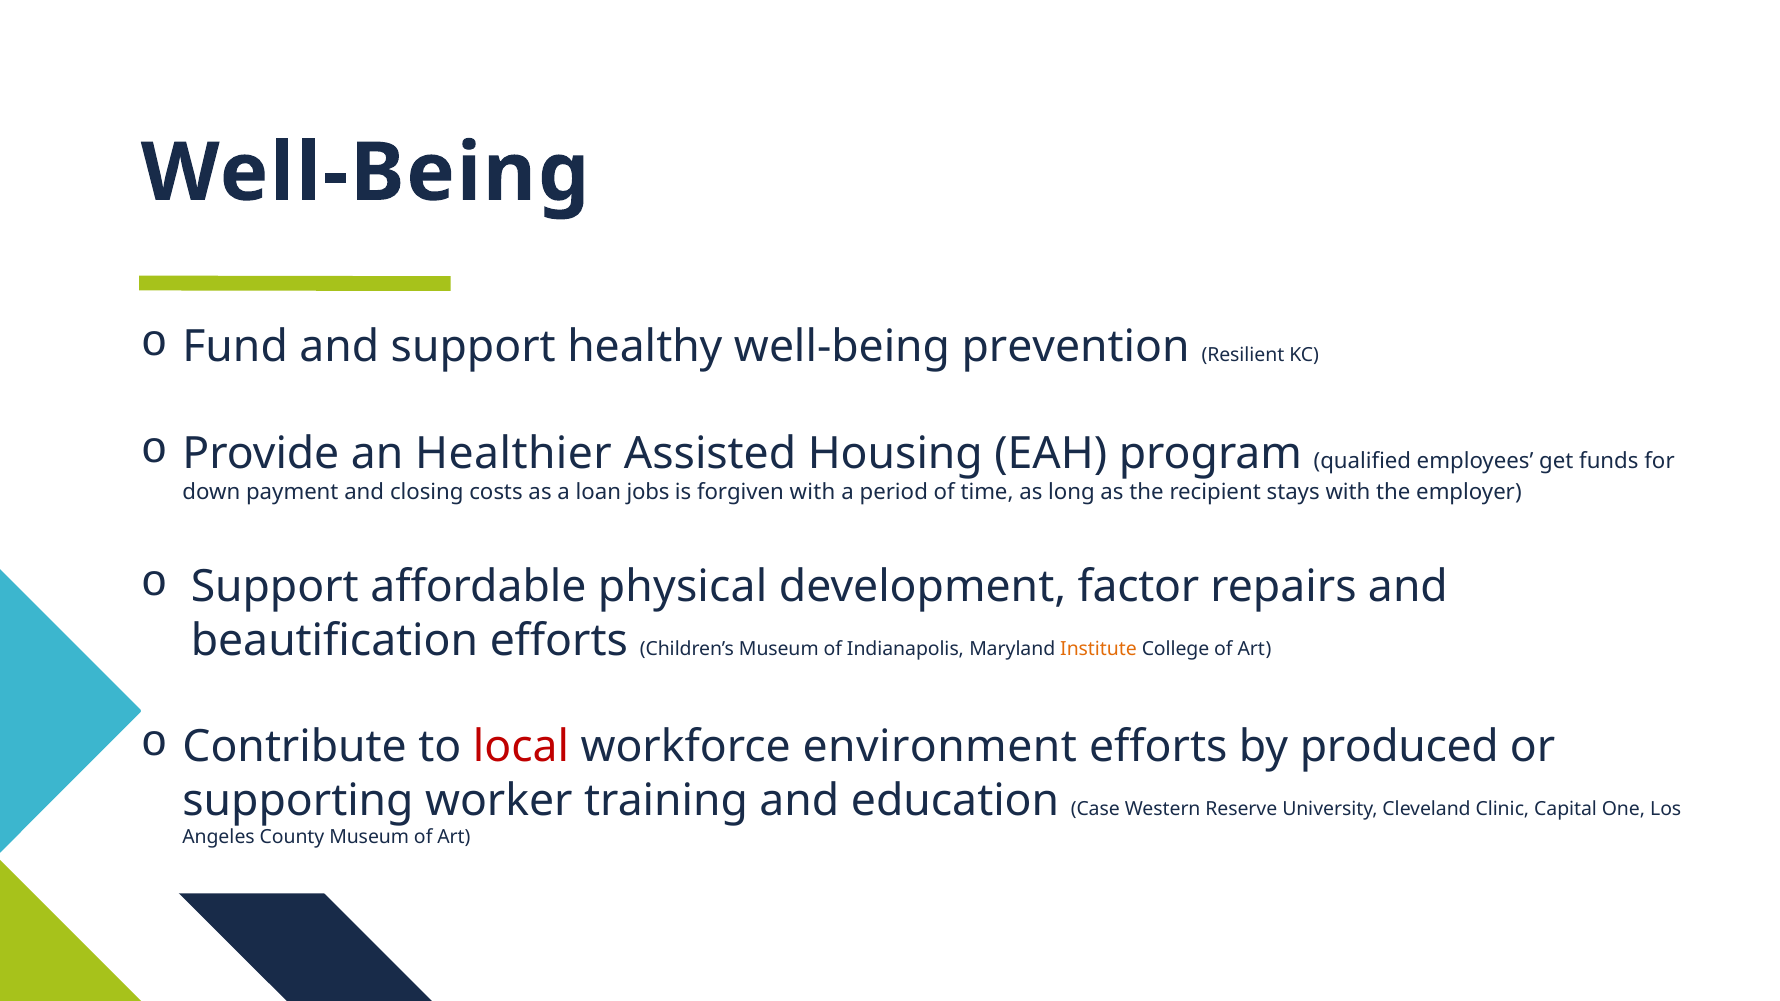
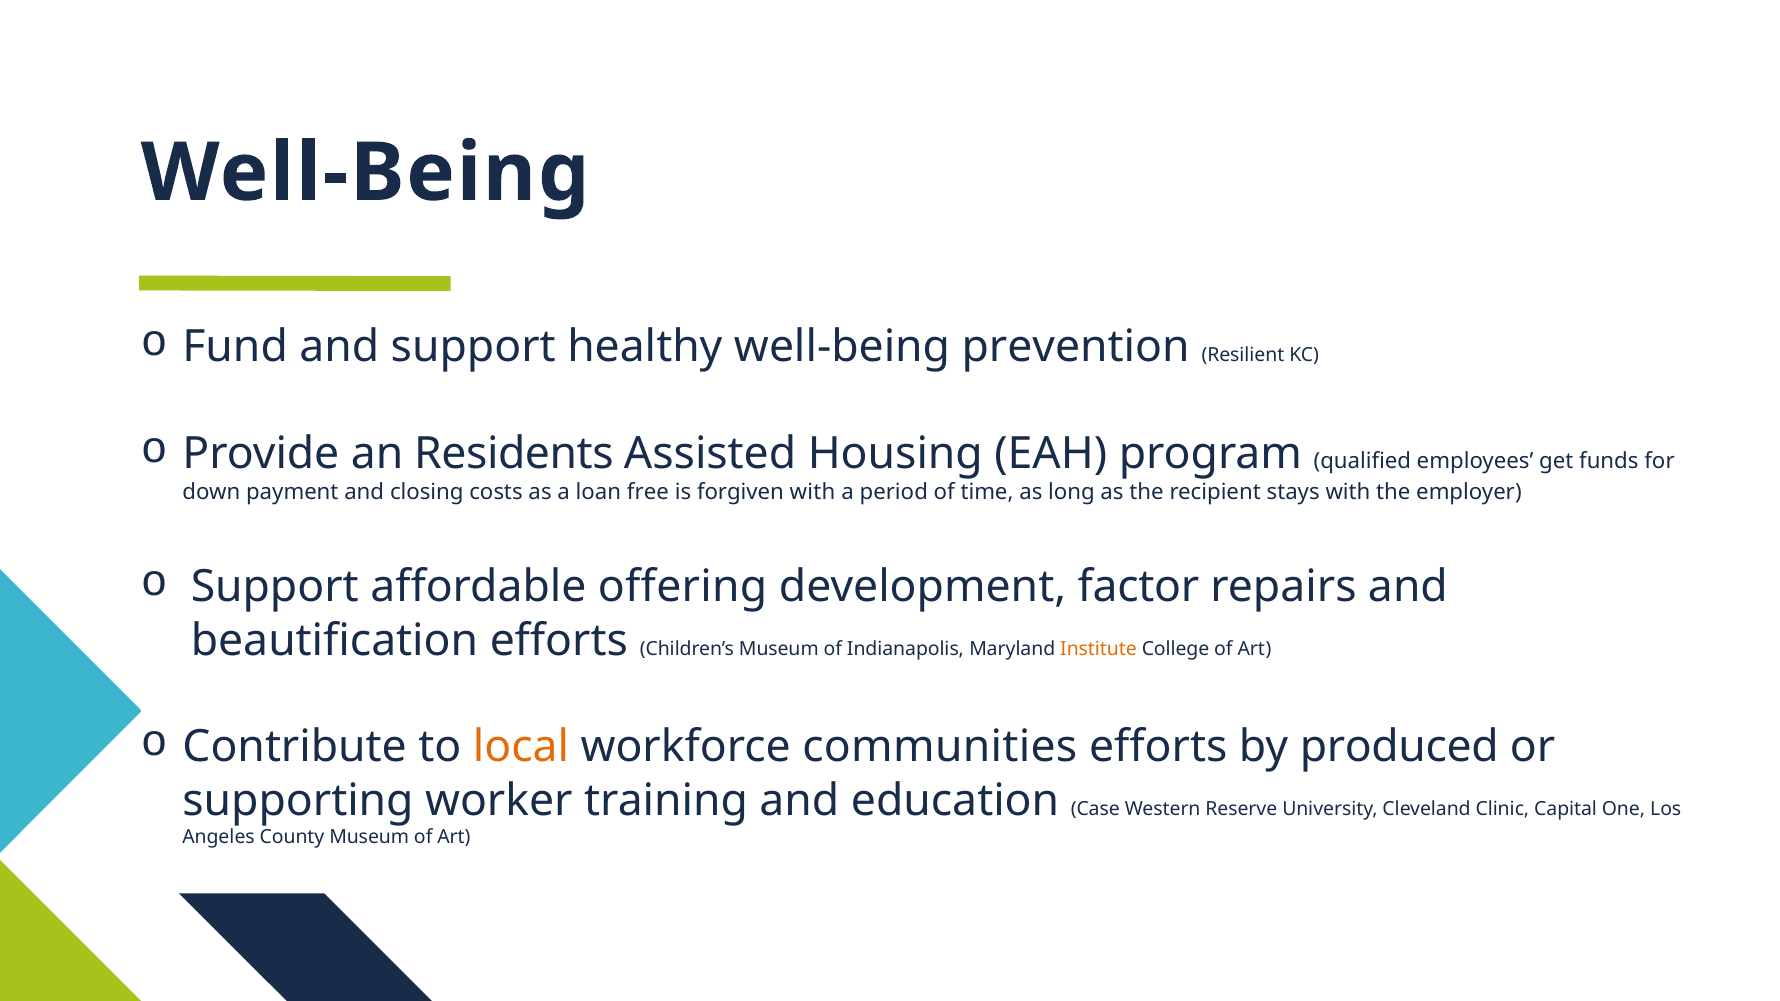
Healthier: Healthier -> Residents
jobs: jobs -> free
physical: physical -> offering
local colour: red -> orange
environment: environment -> communities
